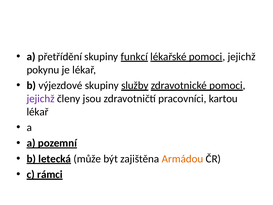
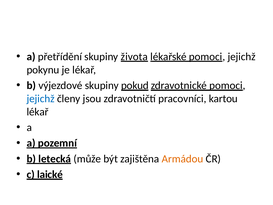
funkcí: funkcí -> života
služby: služby -> pokud
jejichž at (41, 99) colour: purple -> blue
rámci: rámci -> laické
